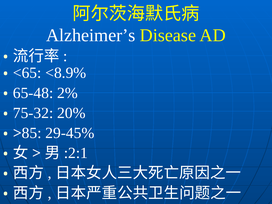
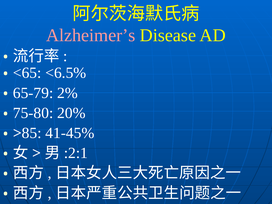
Alzheimer’s colour: white -> pink
<8.9%: <8.9% -> <6.5%
65-48: 65-48 -> 65-79
75-32: 75-32 -> 75-80
29-45%: 29-45% -> 41-45%
